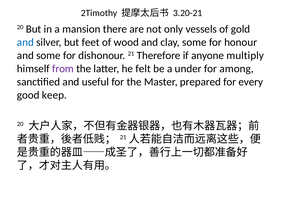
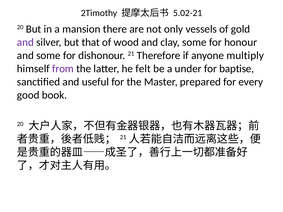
3.20-21: 3.20-21 -> 5.02-21
and at (25, 42) colour: blue -> purple
feet: feet -> that
among: among -> baptise
keep: keep -> book
